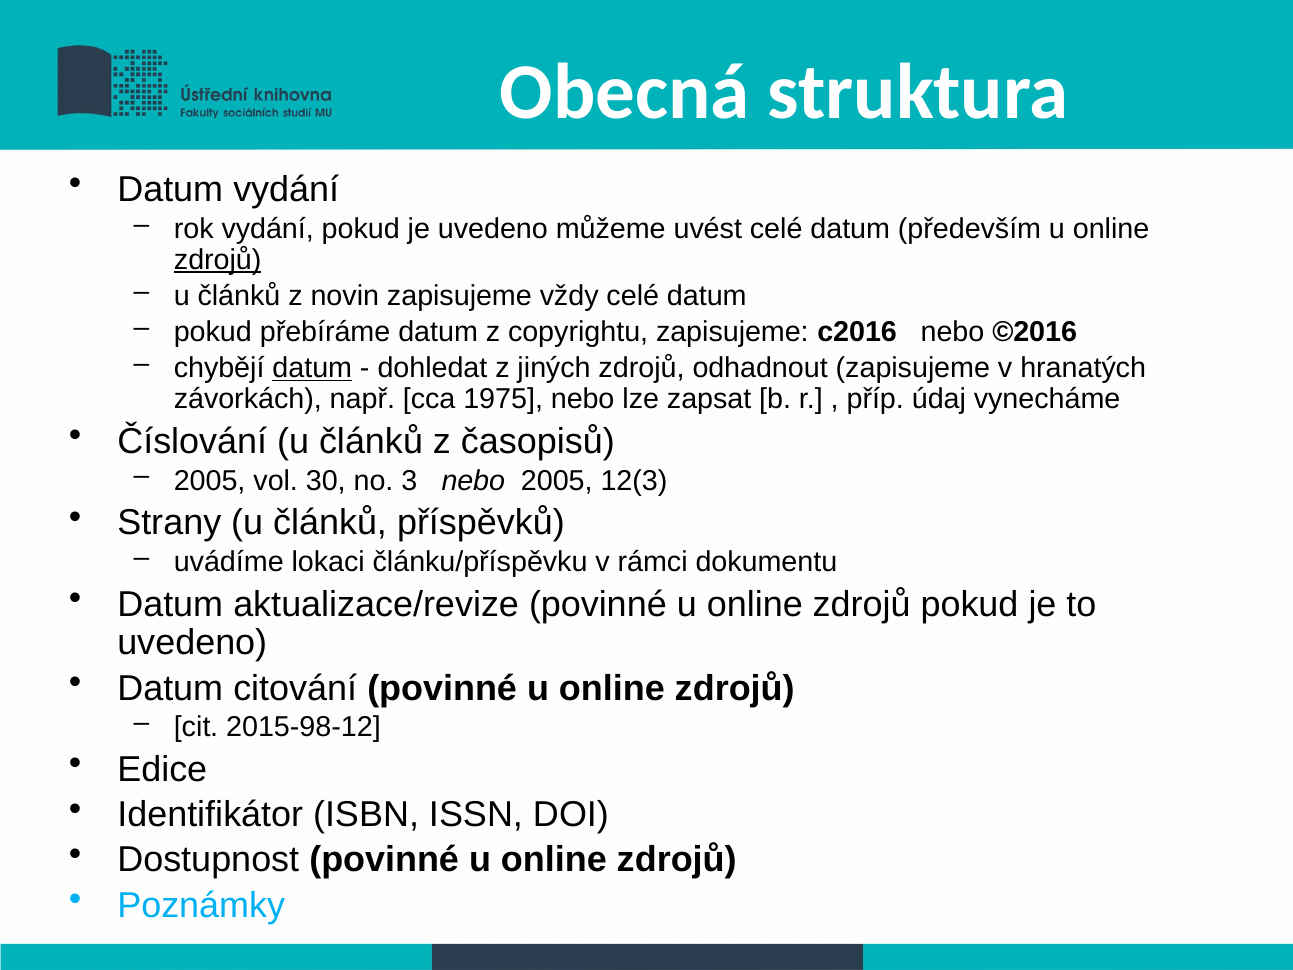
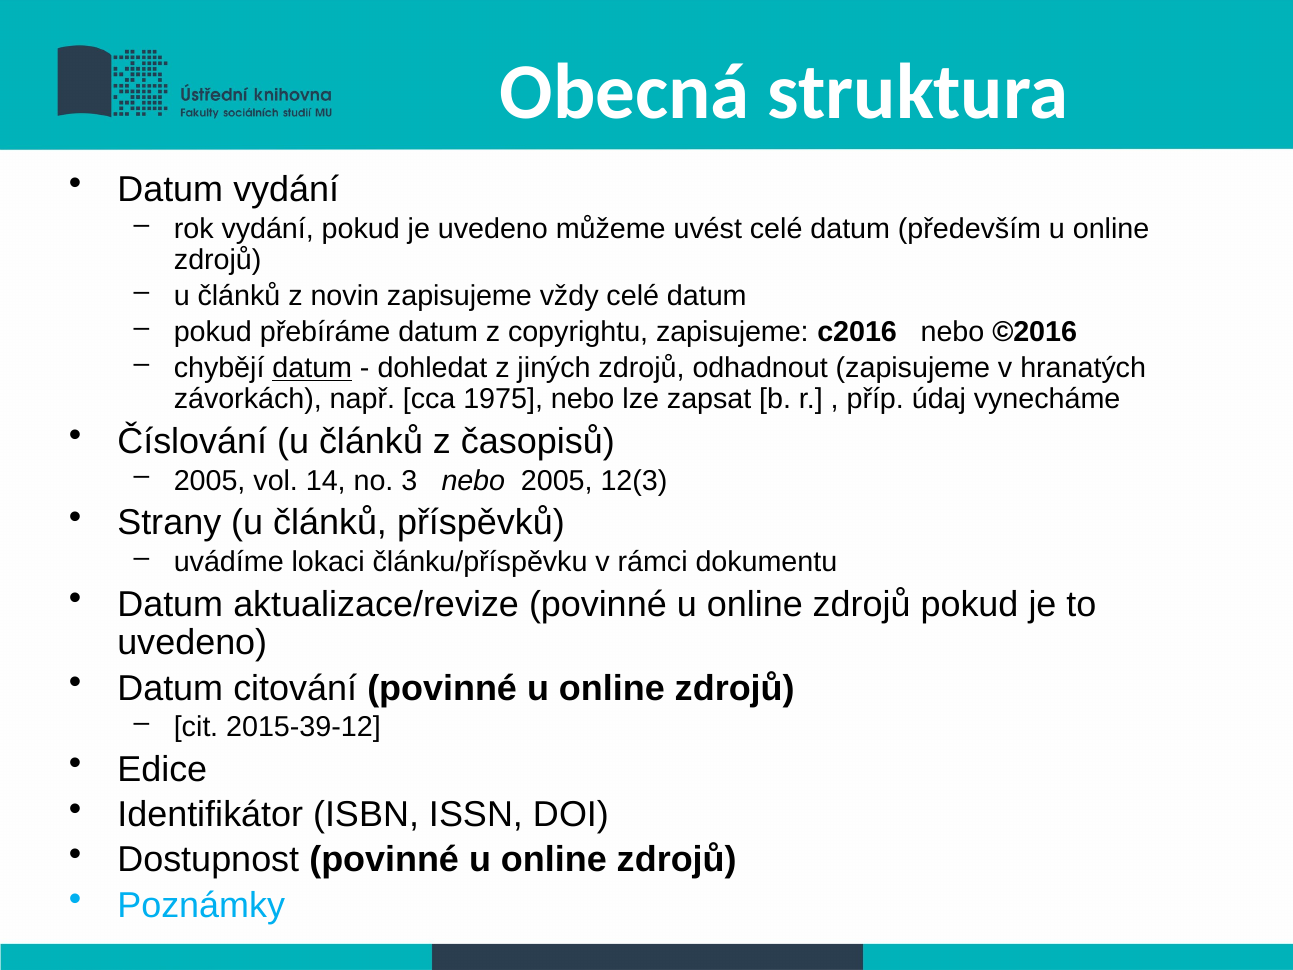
zdrojů at (218, 260) underline: present -> none
30: 30 -> 14
2015-98-12: 2015-98-12 -> 2015-39-12
